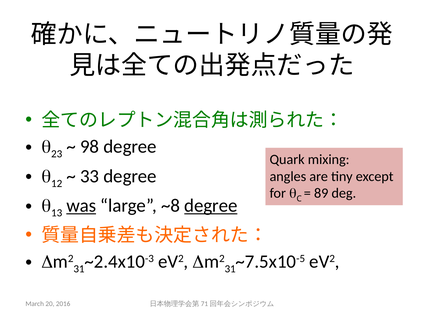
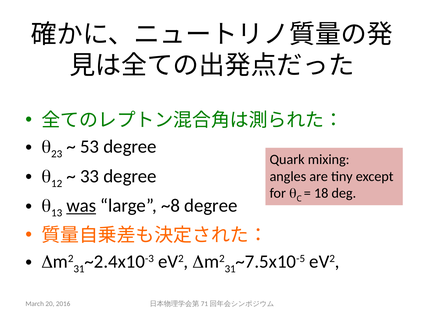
98: 98 -> 53
89: 89 -> 18
degree at (211, 206) underline: present -> none
